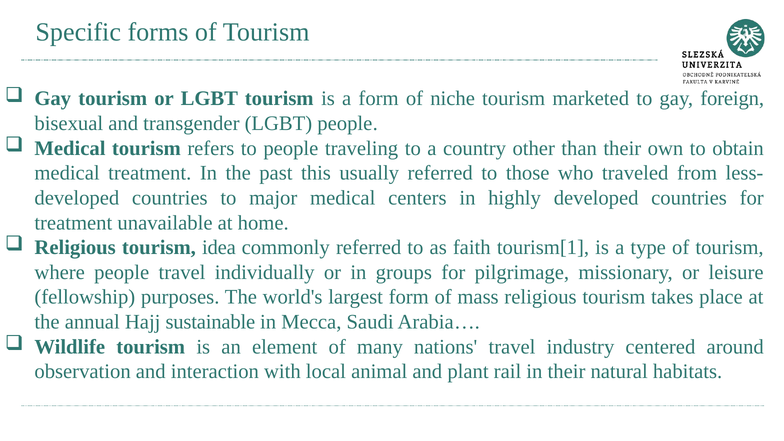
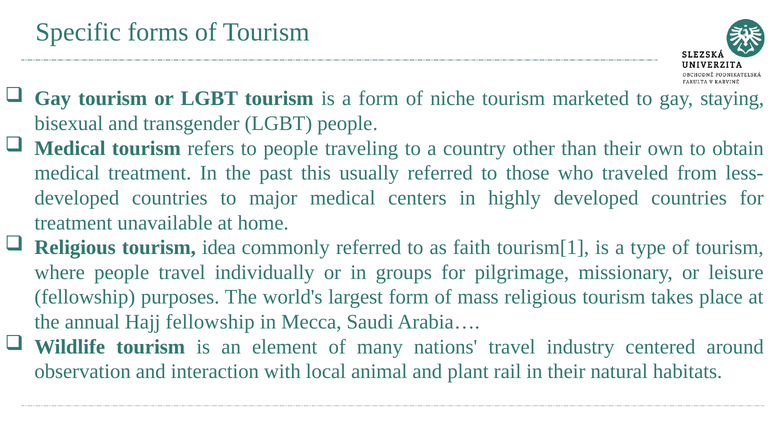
foreign: foreign -> staying
Hajj sustainable: sustainable -> fellowship
